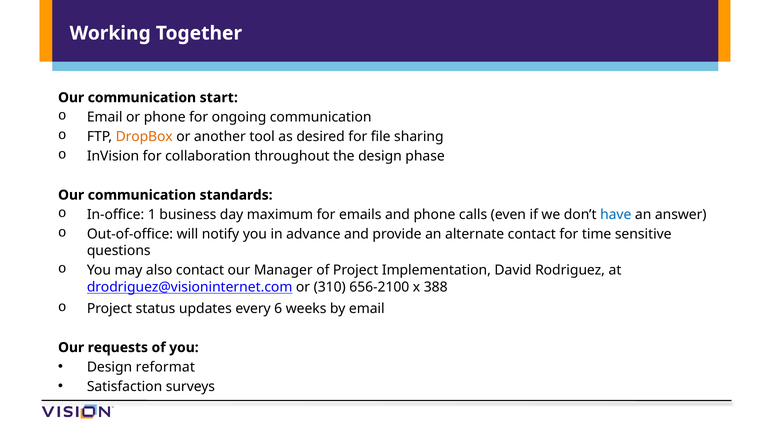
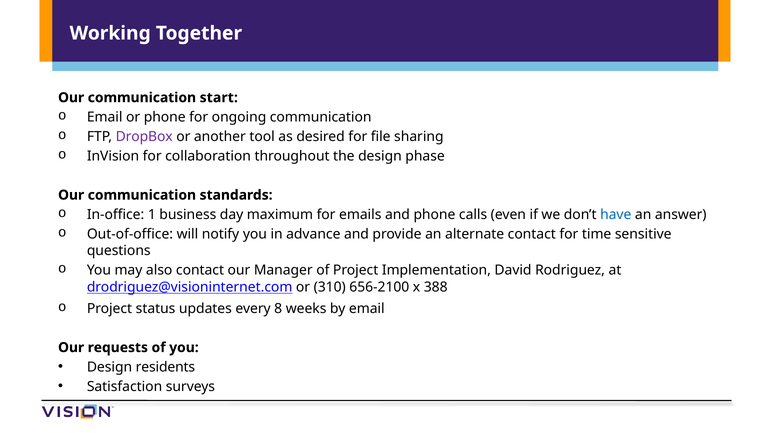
DropBox colour: orange -> purple
6: 6 -> 8
reformat: reformat -> residents
